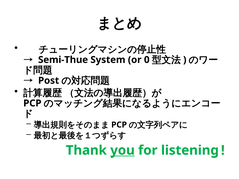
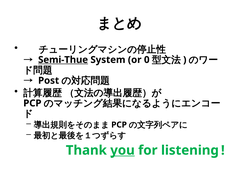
Semi-Thue underline: none -> present
